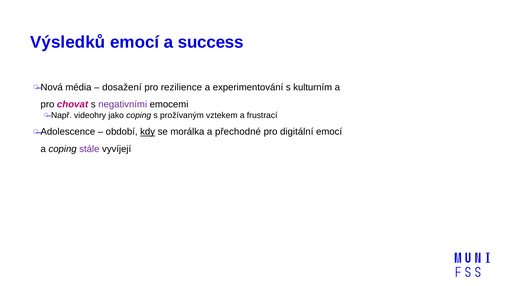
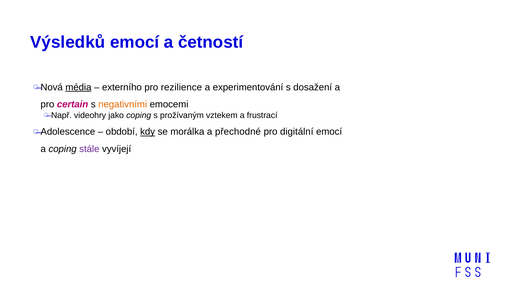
success: success -> četností
média underline: none -> present
dosažení: dosažení -> externího
kulturním: kulturním -> dosažení
chovat: chovat -> certain
negativními colour: purple -> orange
